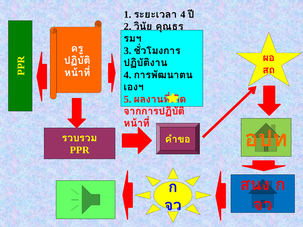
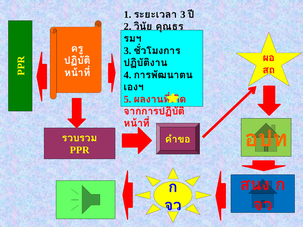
4 at (183, 14): 4 -> 3
